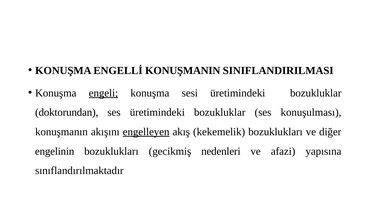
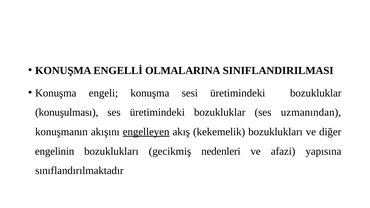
KONUŞMANIN: KONUŞMANIN -> OLMALARINA
engeli underline: present -> none
doktorundan: doktorundan -> konuşulması
konuşulması: konuşulması -> uzmanından
